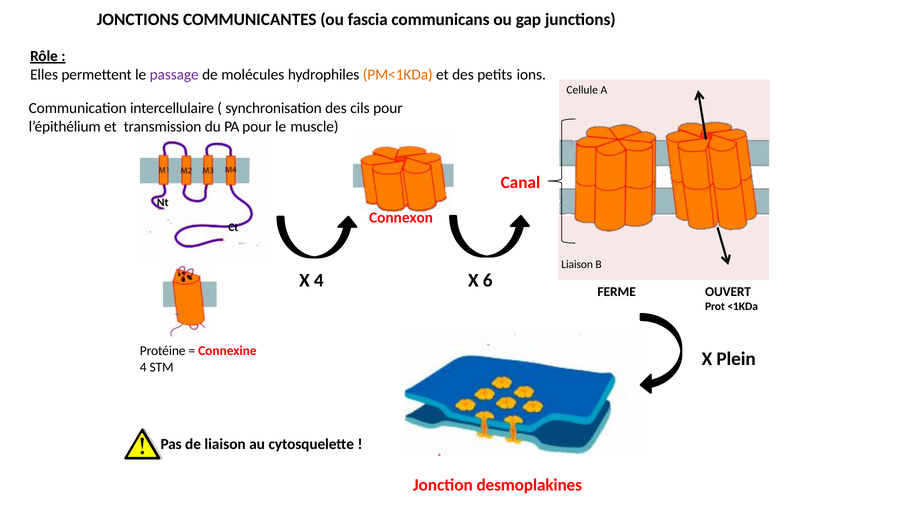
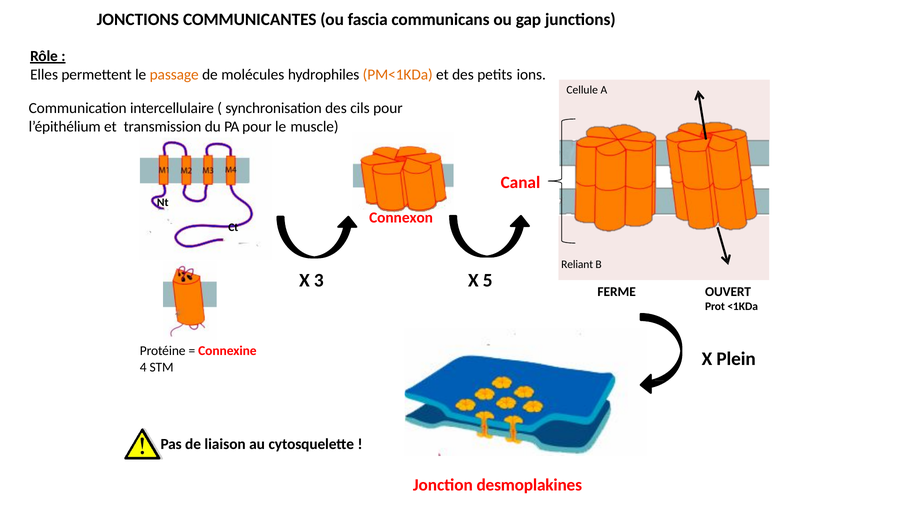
passage colour: purple -> orange
Liaison at (577, 264): Liaison -> Reliant
X 4: 4 -> 3
6: 6 -> 5
